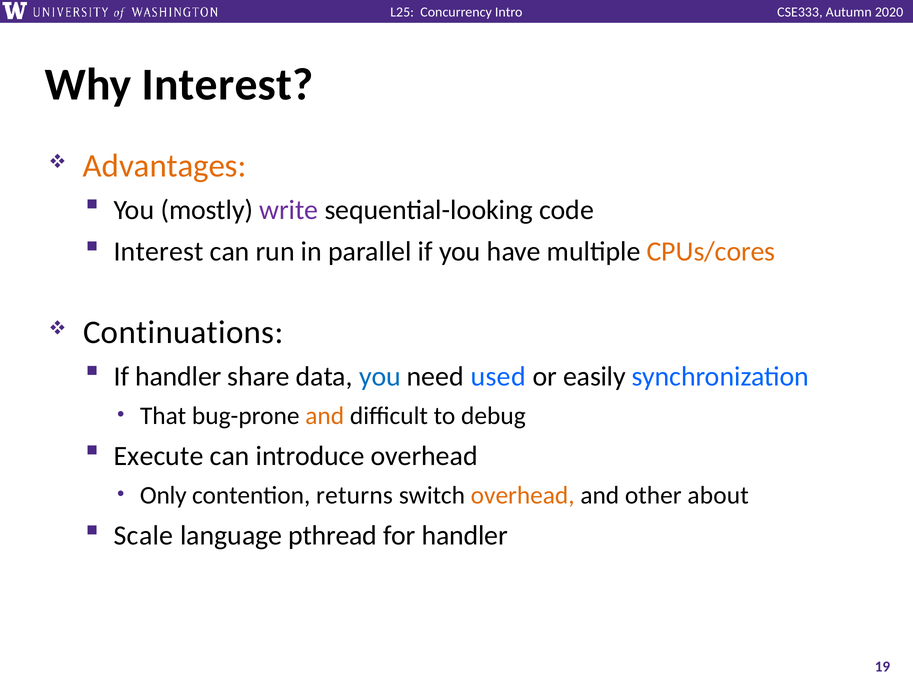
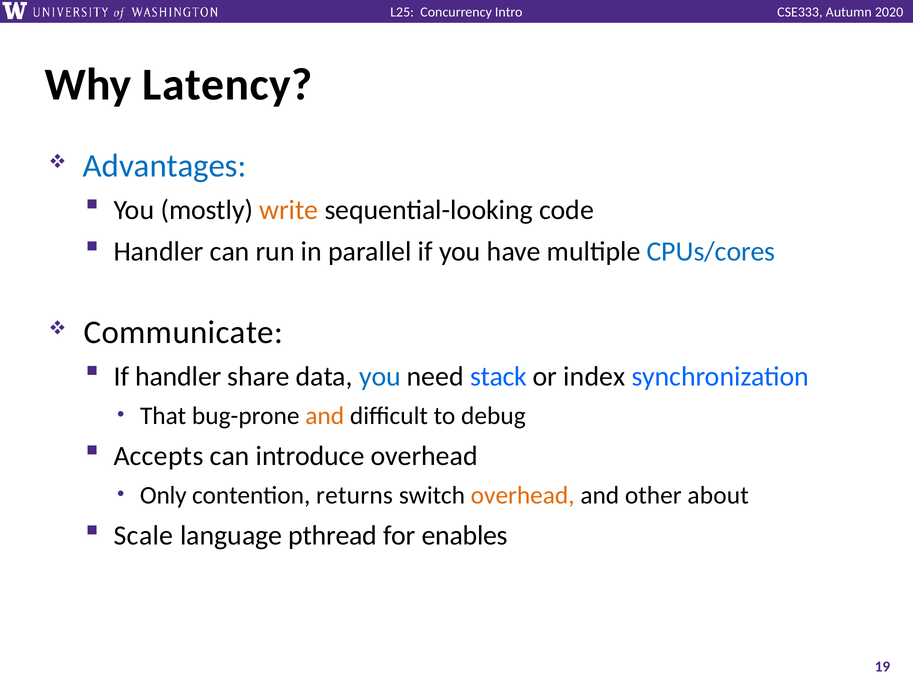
Why Interest: Interest -> Latency
Advantages colour: orange -> blue
write colour: purple -> orange
Interest at (159, 252): Interest -> Handler
CPUs/cores colour: orange -> blue
Continuations: Continuations -> Communicate
used: used -> stack
easily: easily -> index
Execute: Execute -> Accepts
for handler: handler -> enables
